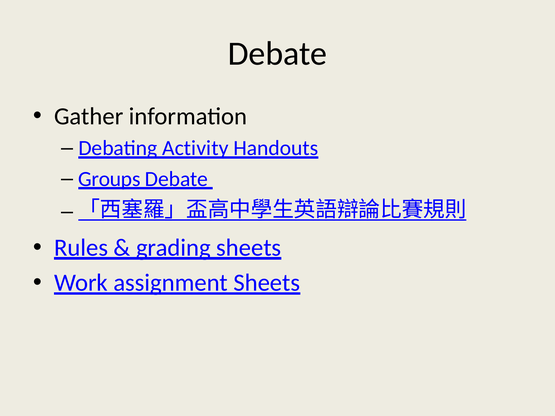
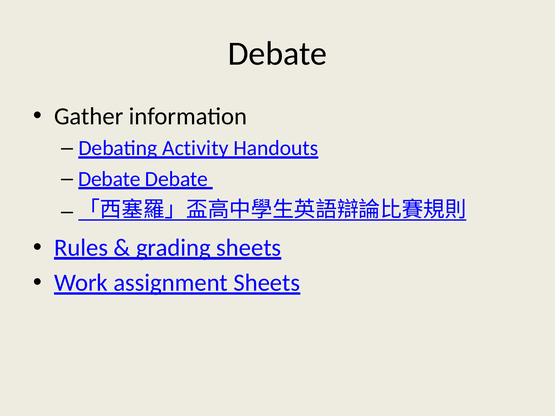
Groups at (109, 179): Groups -> Debate
